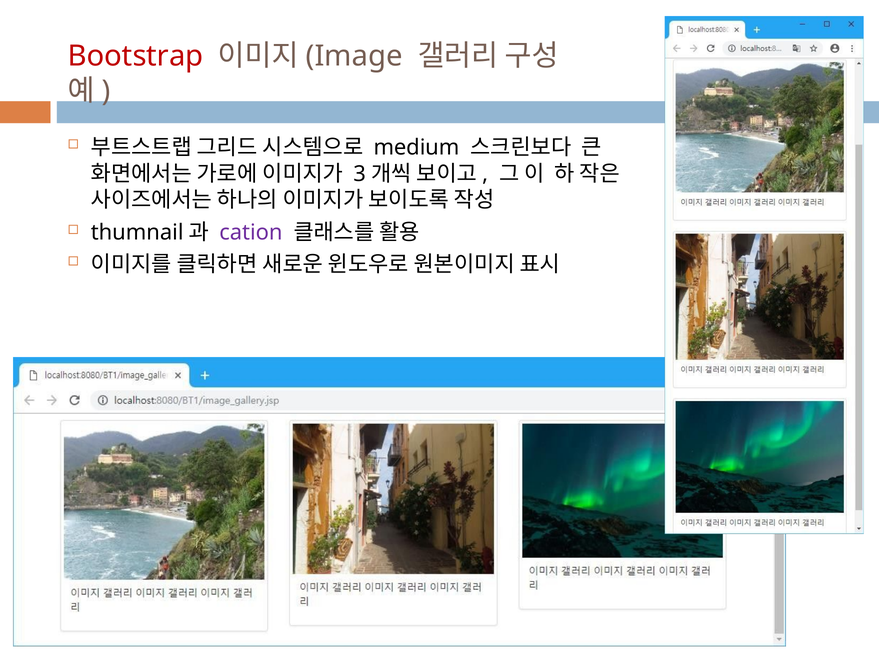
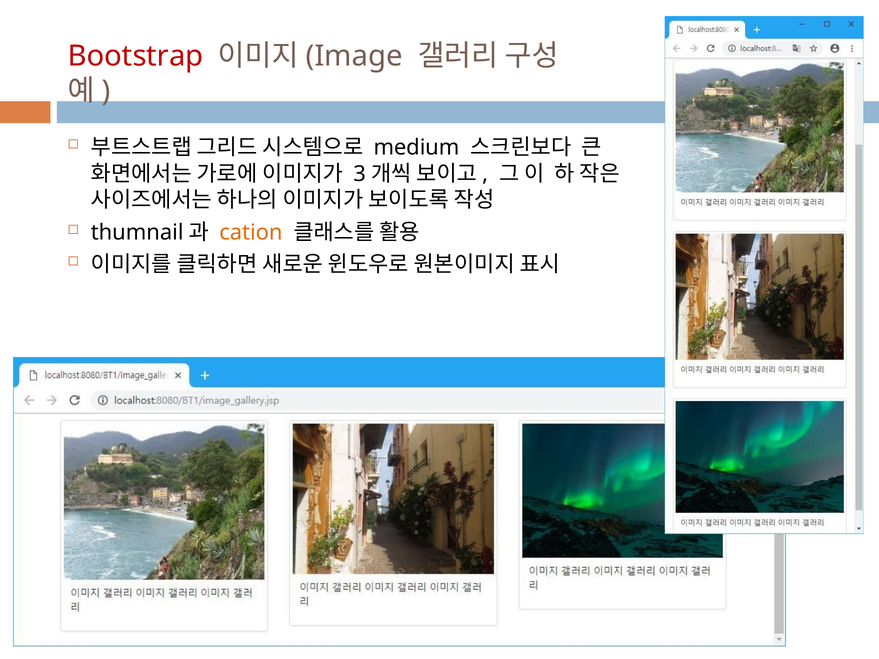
cation colour: purple -> orange
